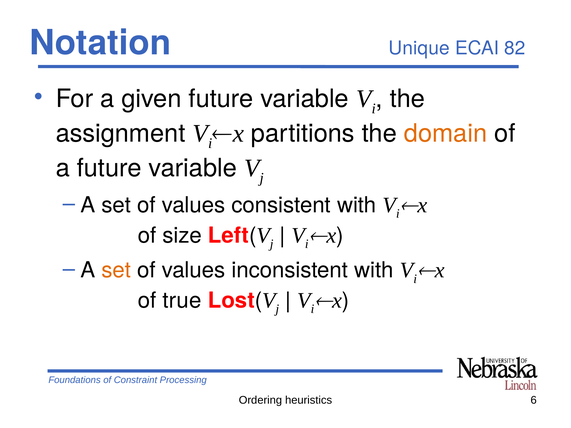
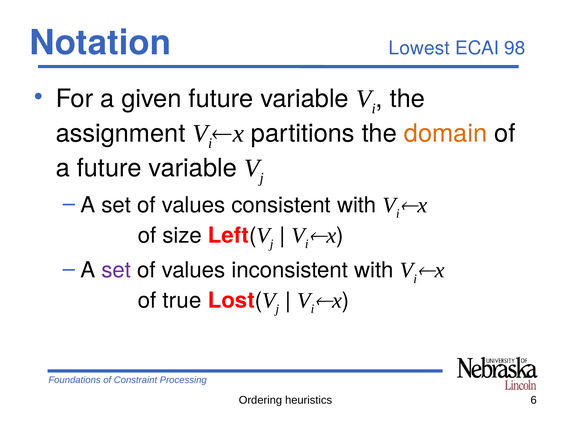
Unique: Unique -> Lowest
82: 82 -> 98
set at (116, 270) colour: orange -> purple
